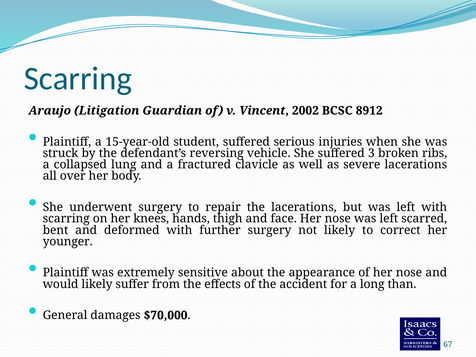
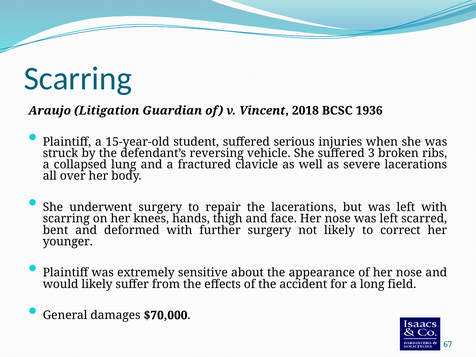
2002: 2002 -> 2018
8912: 8912 -> 1936
than: than -> field
